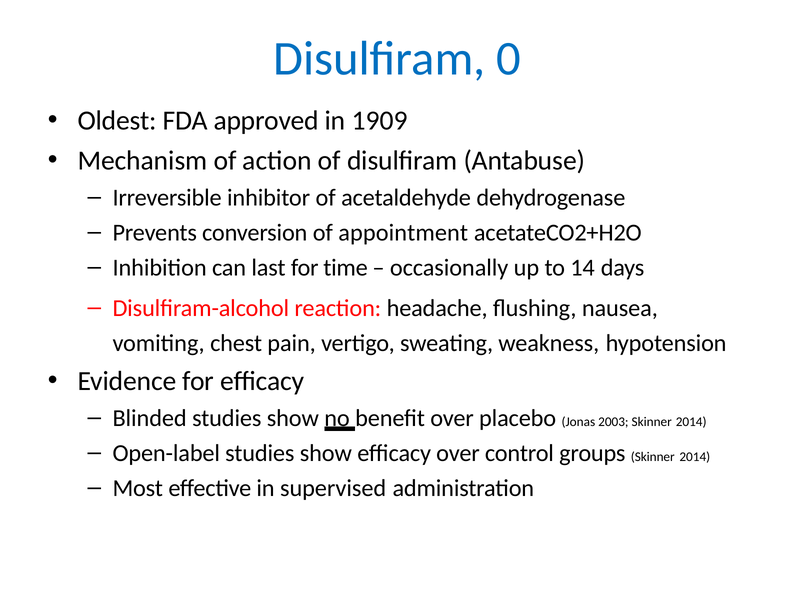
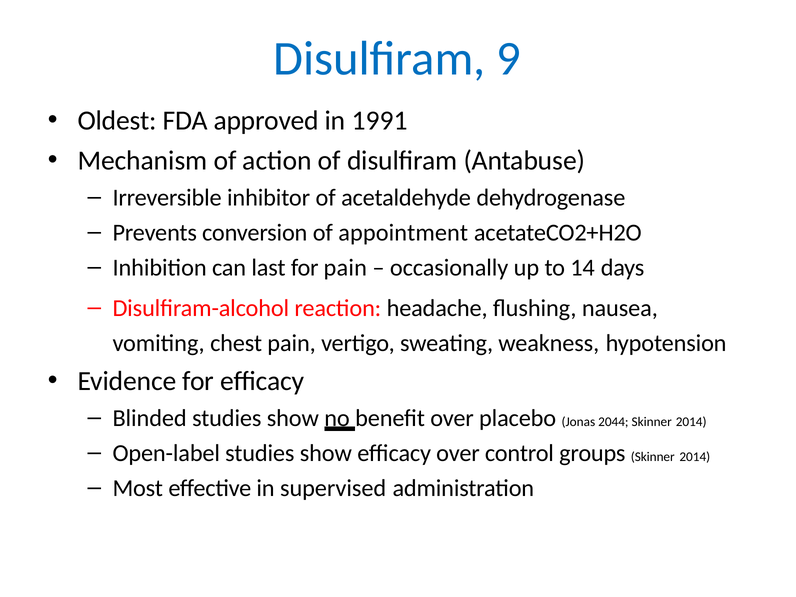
0: 0 -> 9
1909: 1909 -> 1991
for time: time -> pain
2003: 2003 -> 2044
